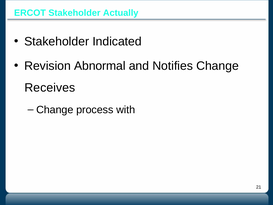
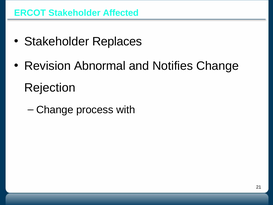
Actually: Actually -> Affected
Indicated: Indicated -> Replaces
Receives: Receives -> Rejection
